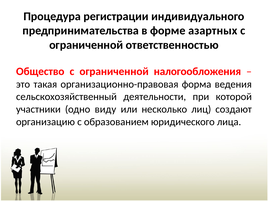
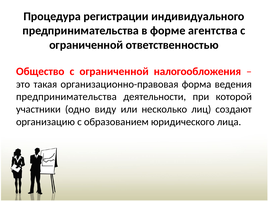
азартных: азартных -> агентства
сельскохозяйственный at (66, 97): сельскохозяйственный -> предпринимательства
